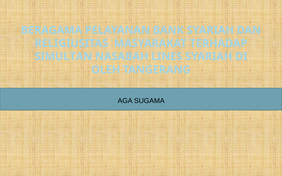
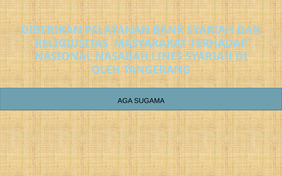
BERAGAMA: BERAGAMA -> DIBERIKAN
SIMULTAN: SIMULTAN -> NASIONAL
